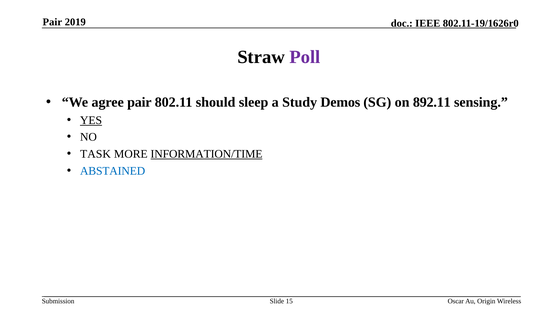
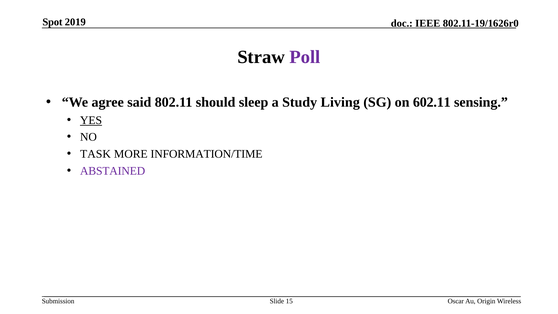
Pair at (52, 22): Pair -> Spot
agree pair: pair -> said
Demos: Demos -> Living
892.11: 892.11 -> 602.11
INFORMATION/TIME underline: present -> none
ABSTAINED colour: blue -> purple
